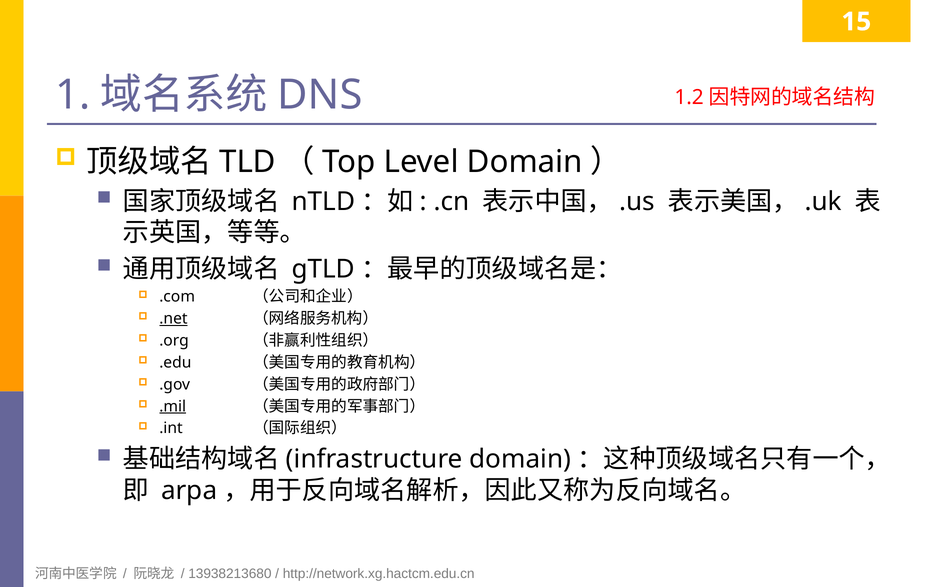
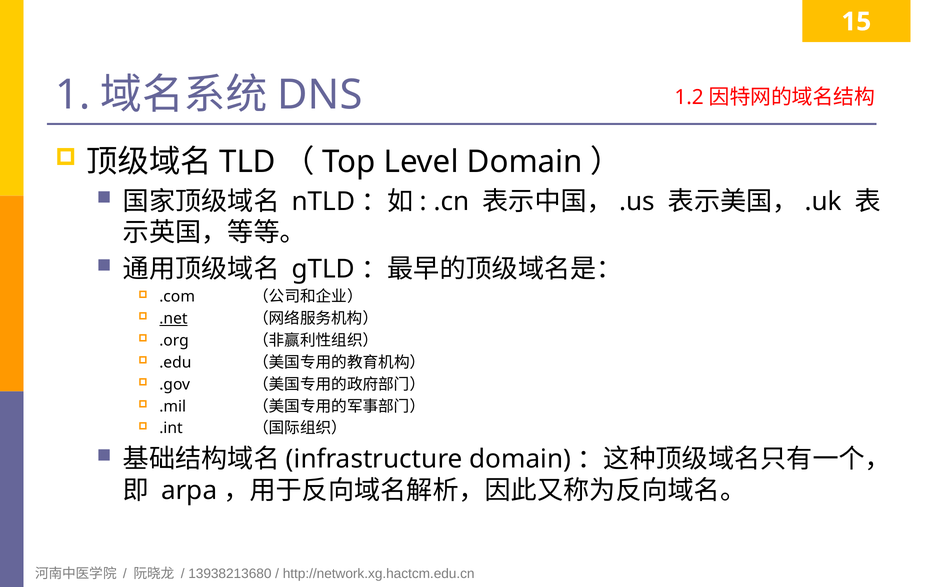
.mil underline: present -> none
